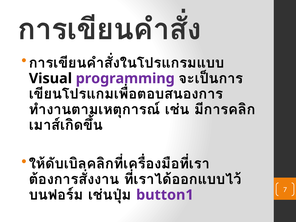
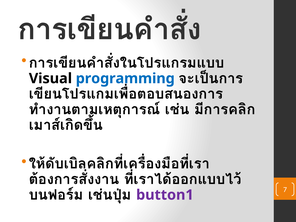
programming colour: purple -> blue
